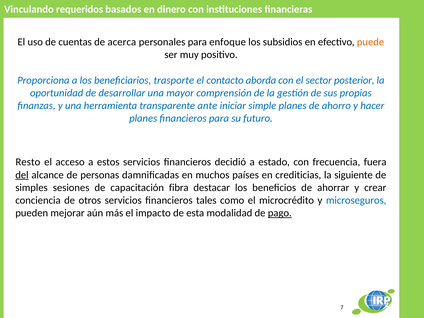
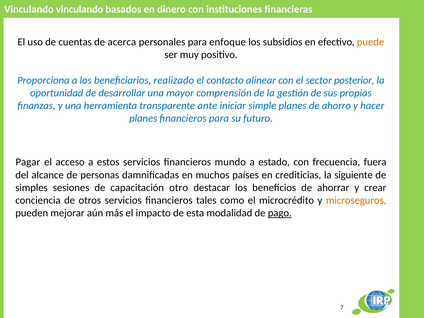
Vinculando requeridos: requeridos -> vinculando
trasporte: trasporte -> realizado
aborda: aborda -> alinear
Resto: Resto -> Pagar
decidió: decidió -> mundo
del underline: present -> none
fibra: fibra -> otro
microseguros colour: blue -> orange
